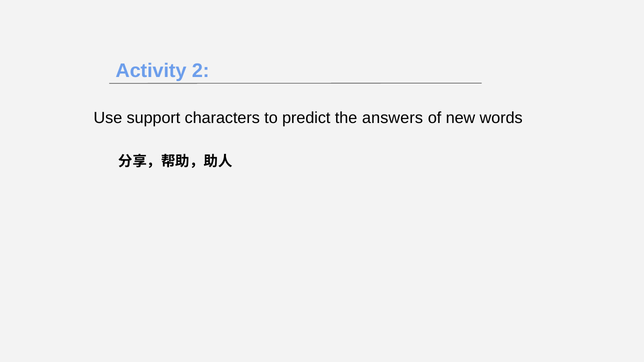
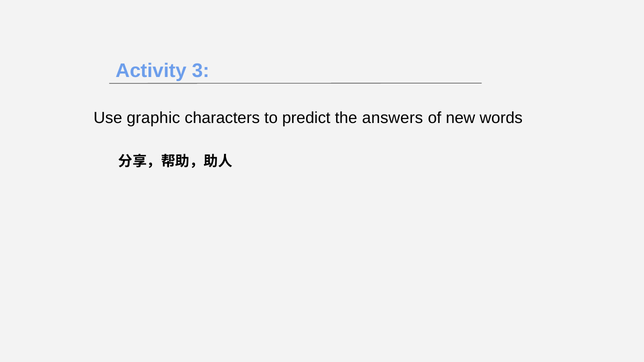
2: 2 -> 3
support: support -> graphic
